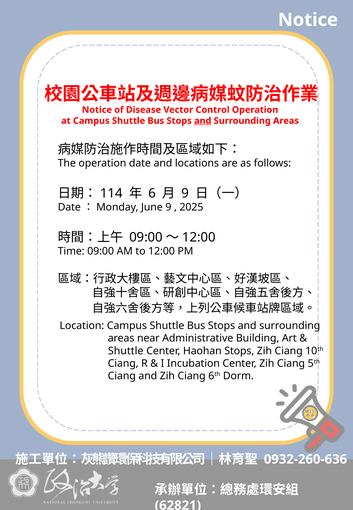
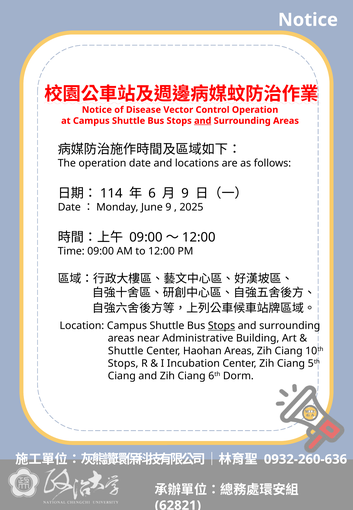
Stops at (221, 326) underline: none -> present
Haohan Stops: Stops -> Areas
Ciang at (123, 363): Ciang -> Stops
